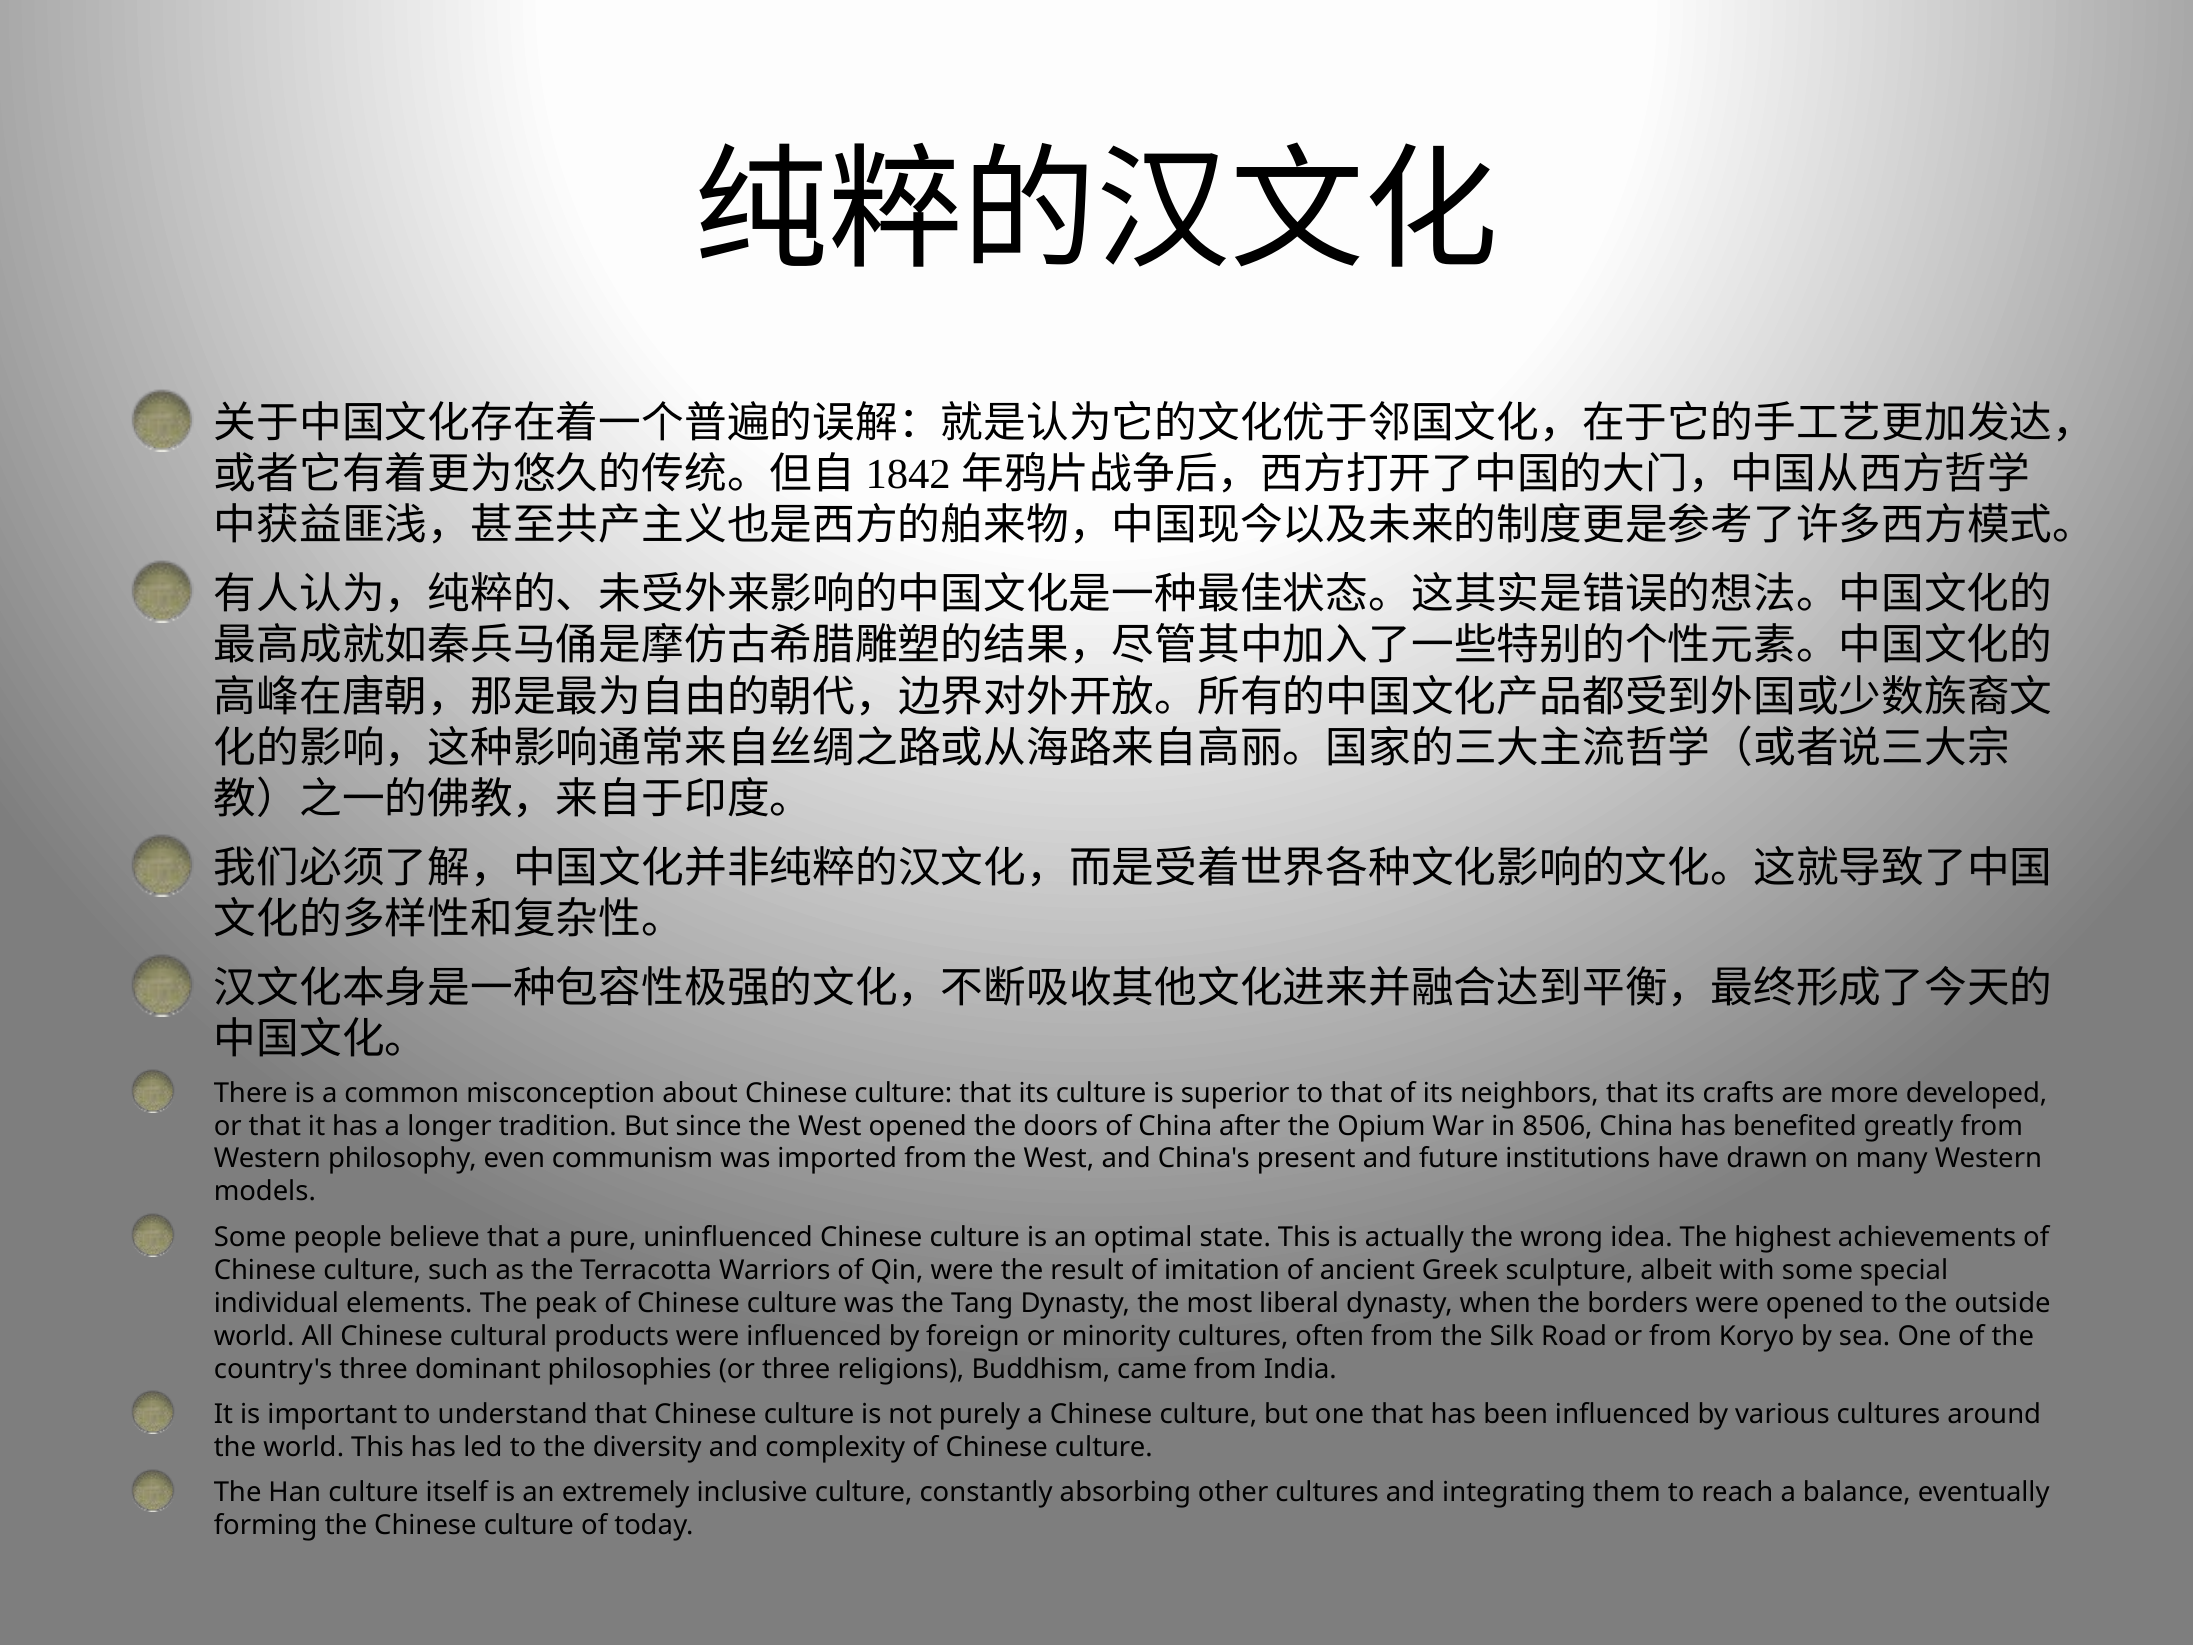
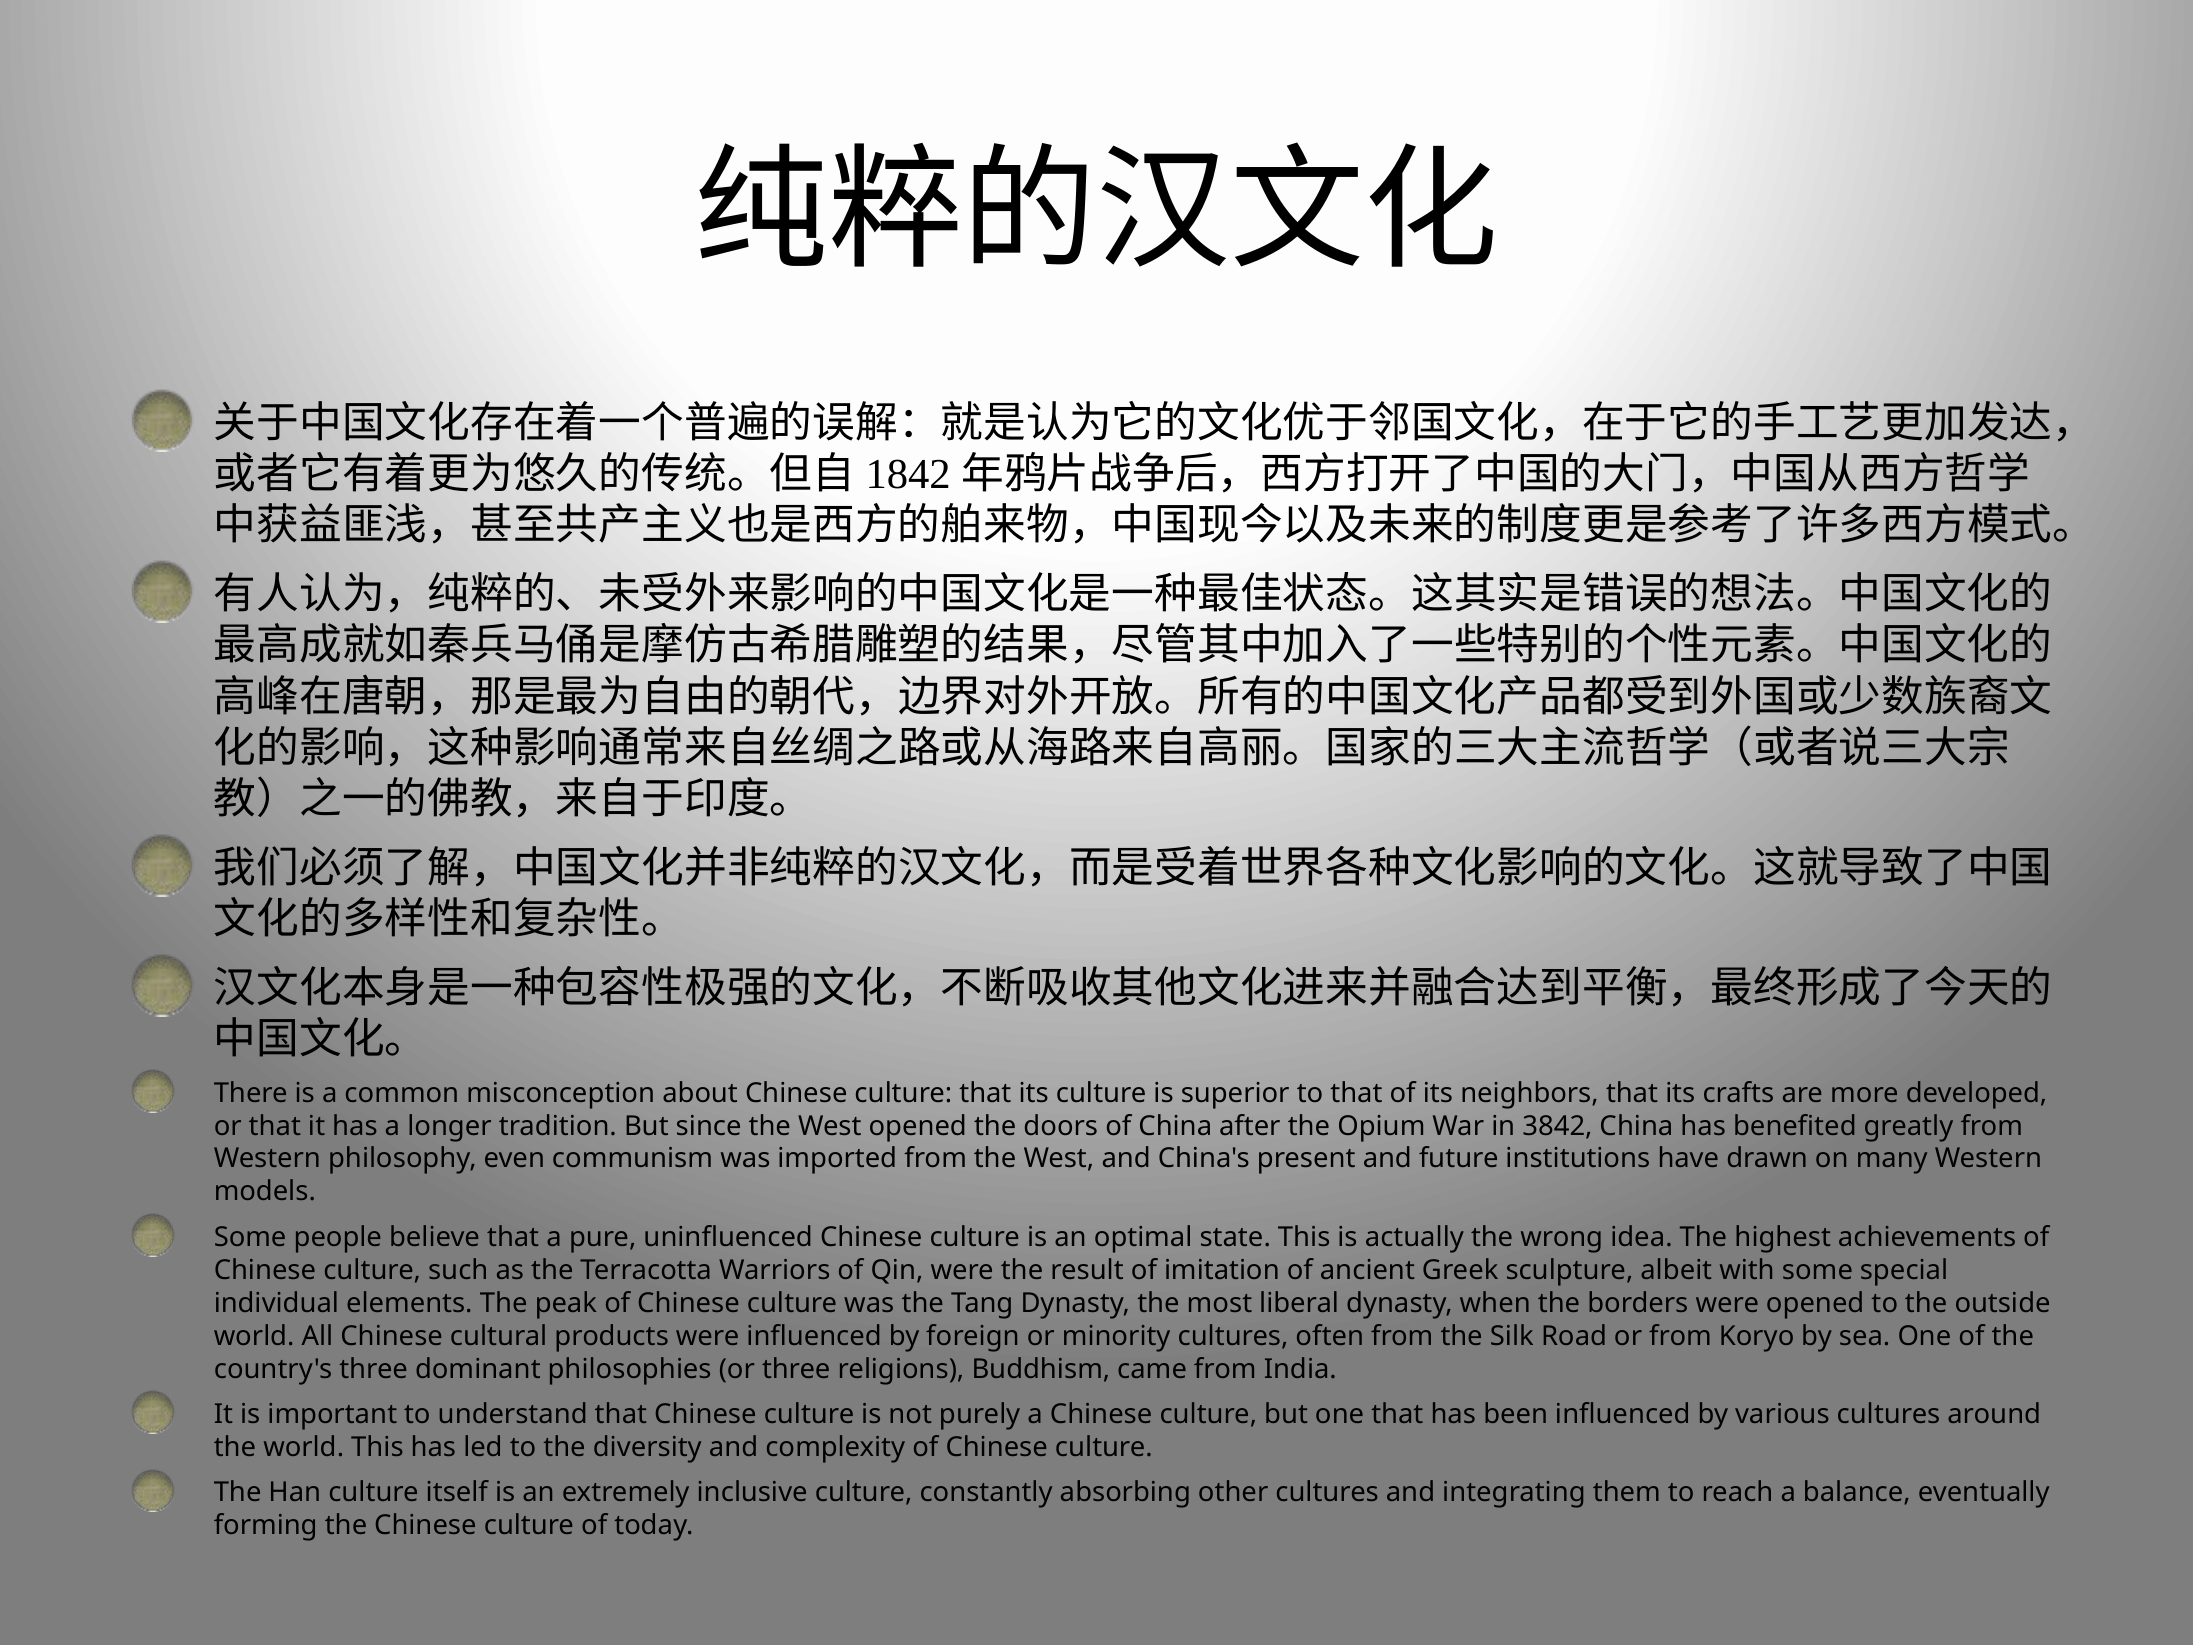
8506: 8506 -> 3842
